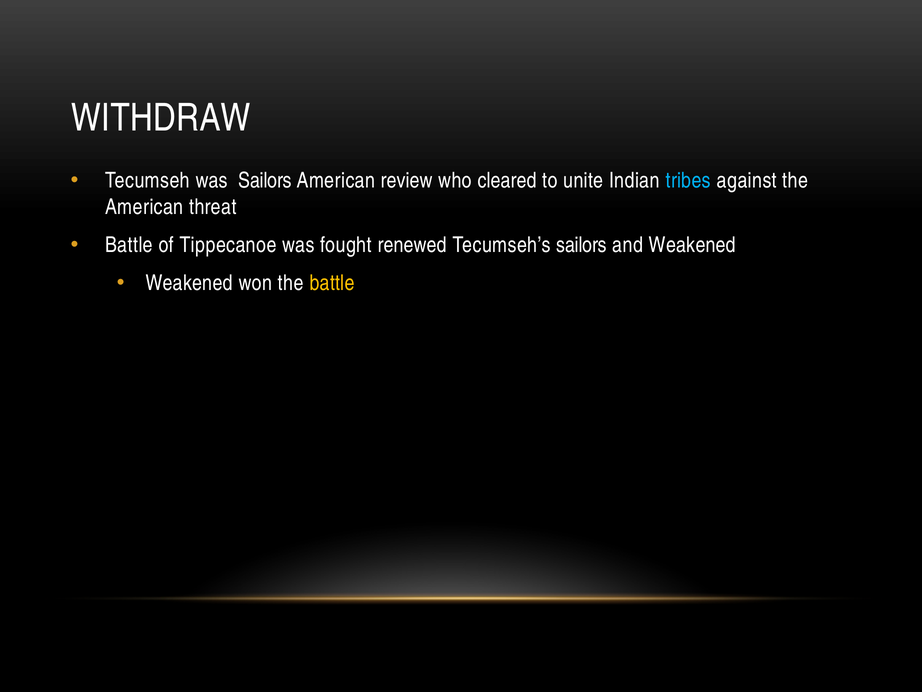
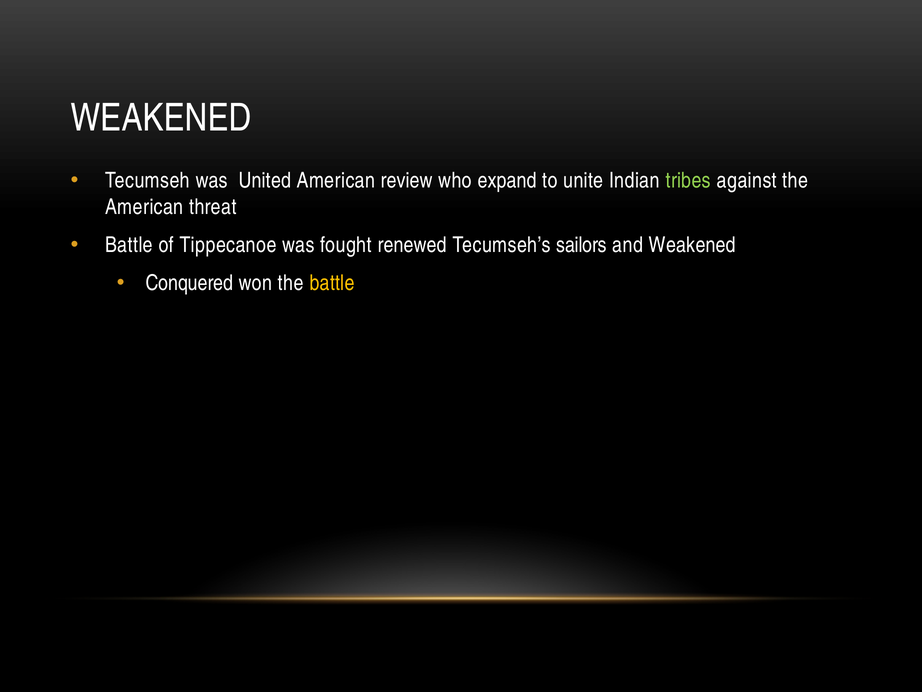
WITHDRAW at (161, 118): WITHDRAW -> WEAKENED
was Sailors: Sailors -> United
cleared: cleared -> expand
tribes colour: light blue -> light green
Weakened at (189, 283): Weakened -> Conquered
